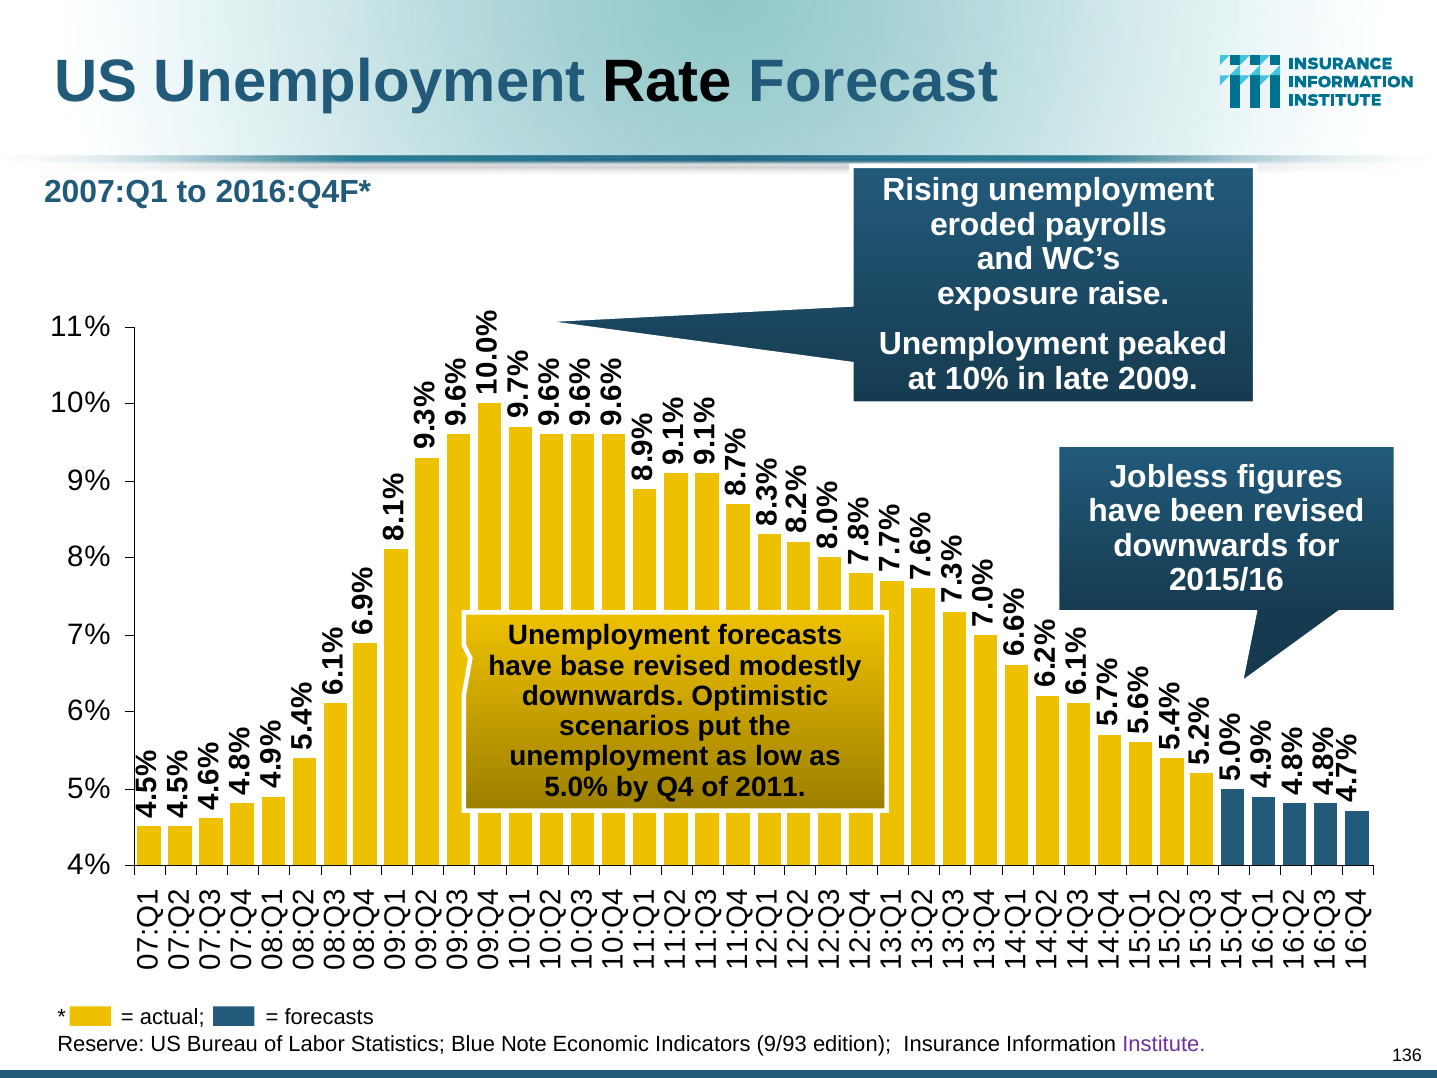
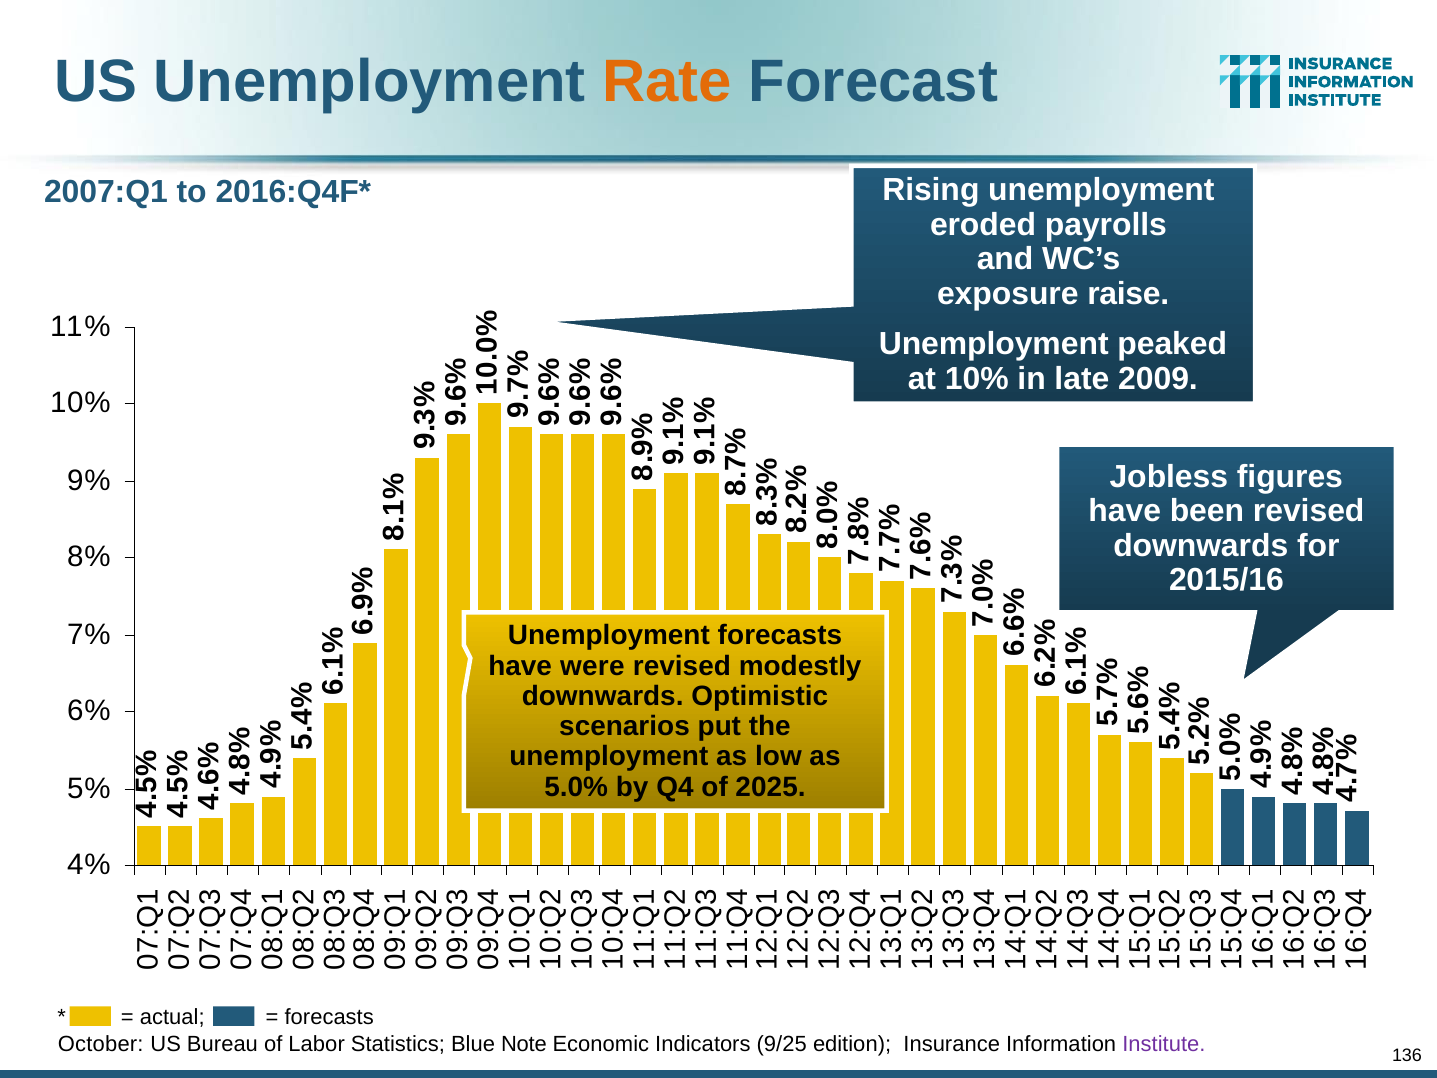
Rate colour: black -> orange
base: base -> were
2011: 2011 -> 2025
Reserve: Reserve -> October
9/93: 9/93 -> 9/25
